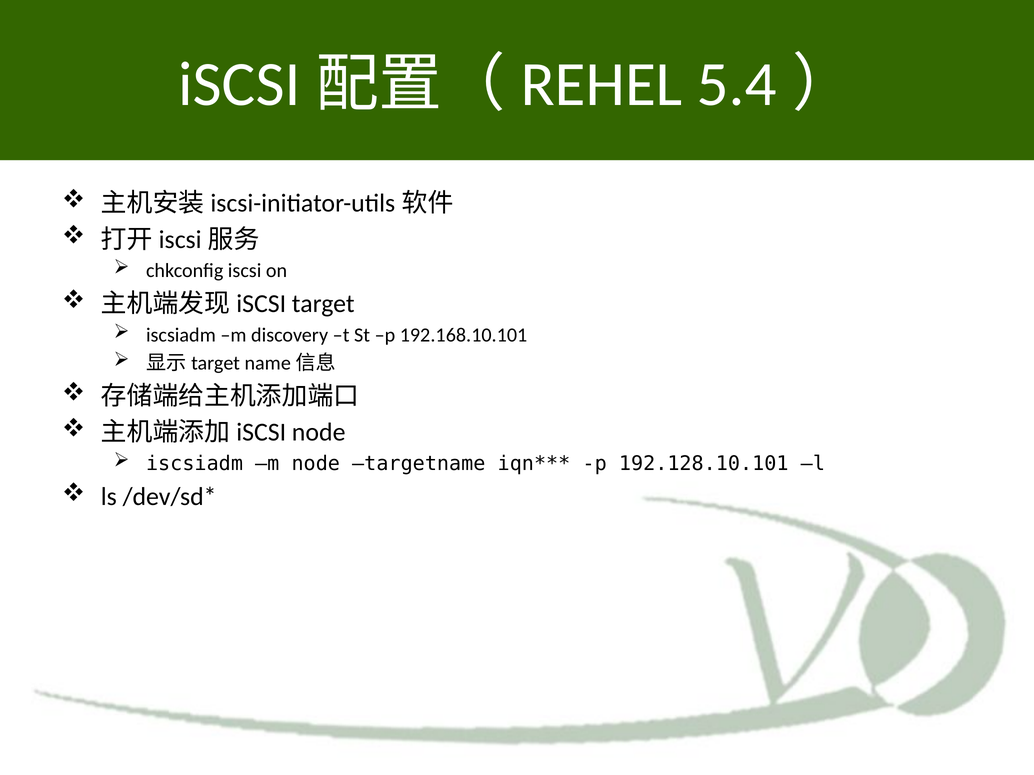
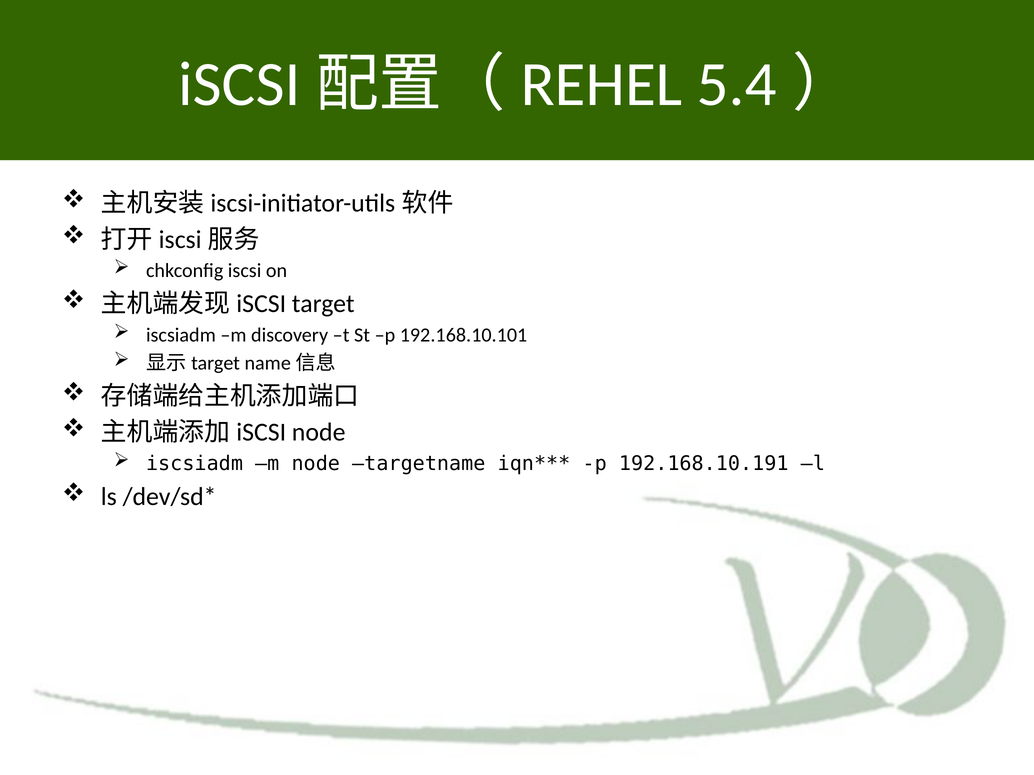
192.128.10.101: 192.128.10.101 -> 192.168.10.191
